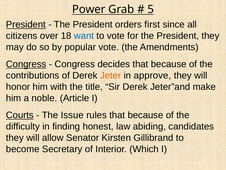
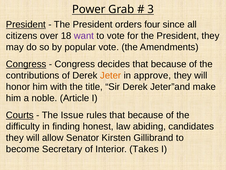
5: 5 -> 3
first: first -> four
want colour: blue -> purple
Which: Which -> Takes
